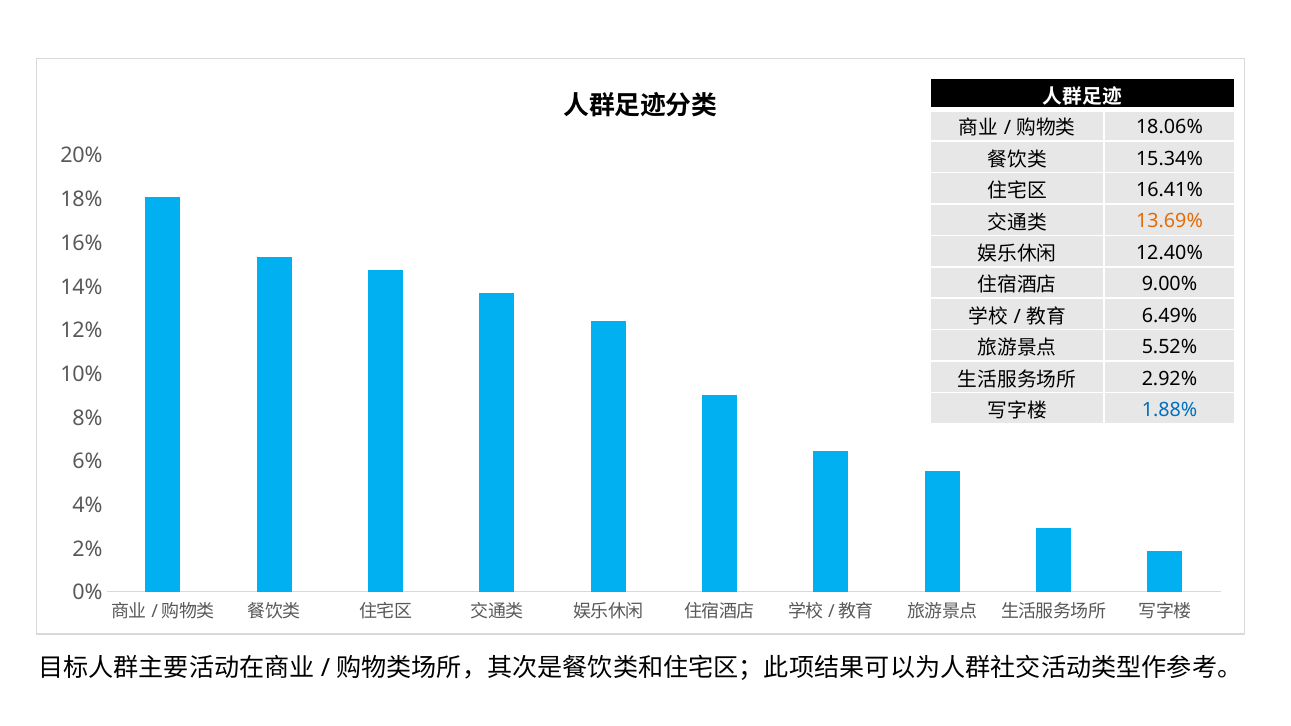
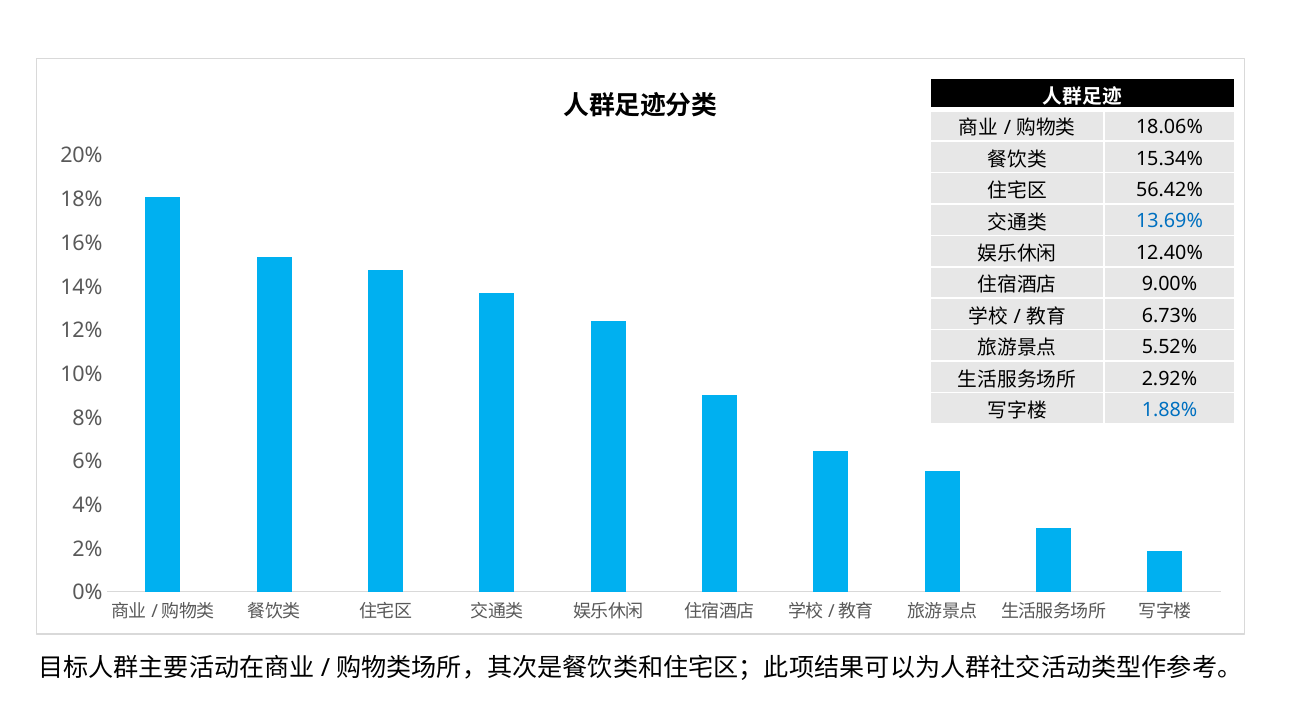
16.41%: 16.41% -> 56.42%
13.69% colour: orange -> blue
6.49%: 6.49% -> 6.73%
